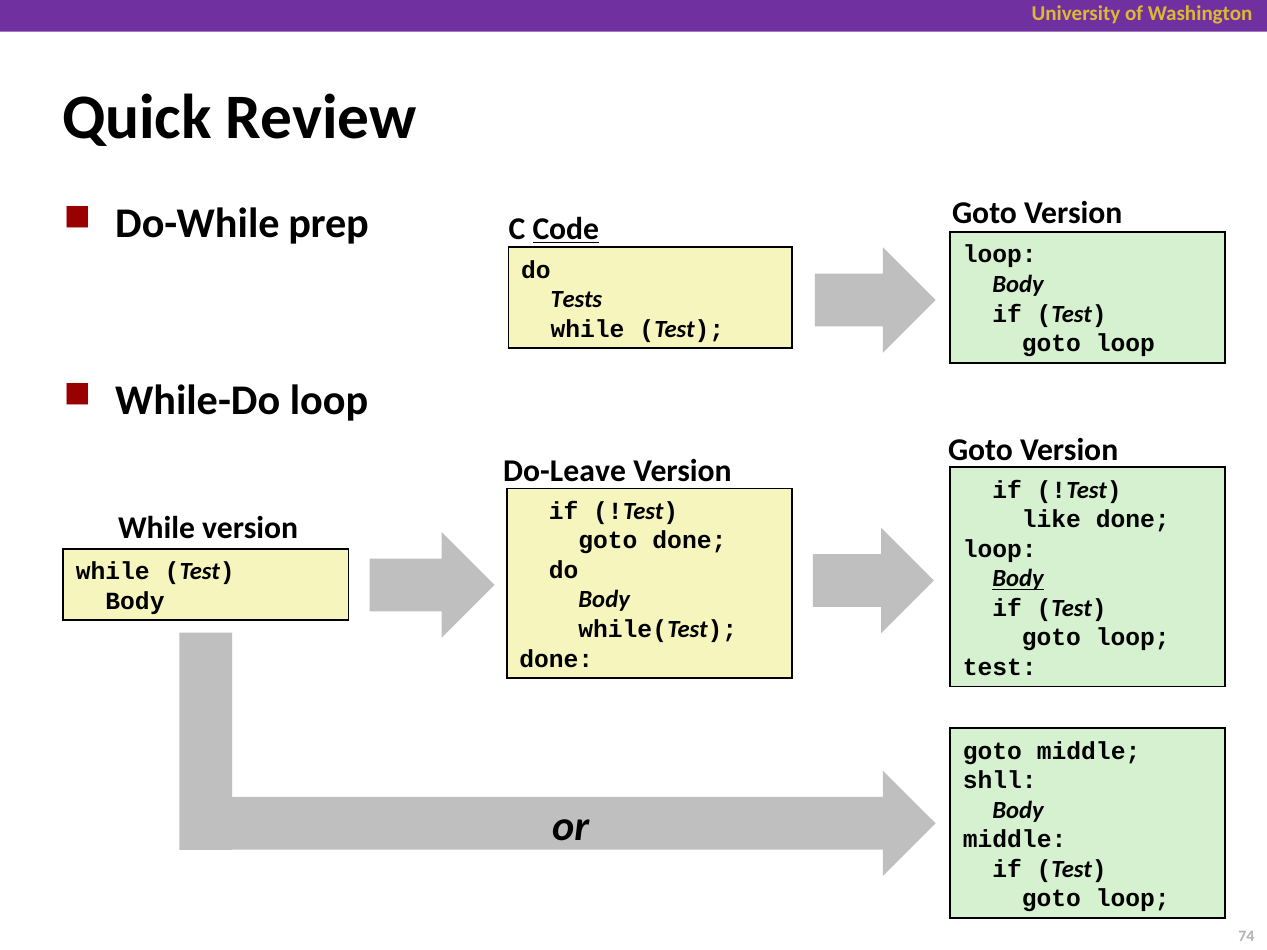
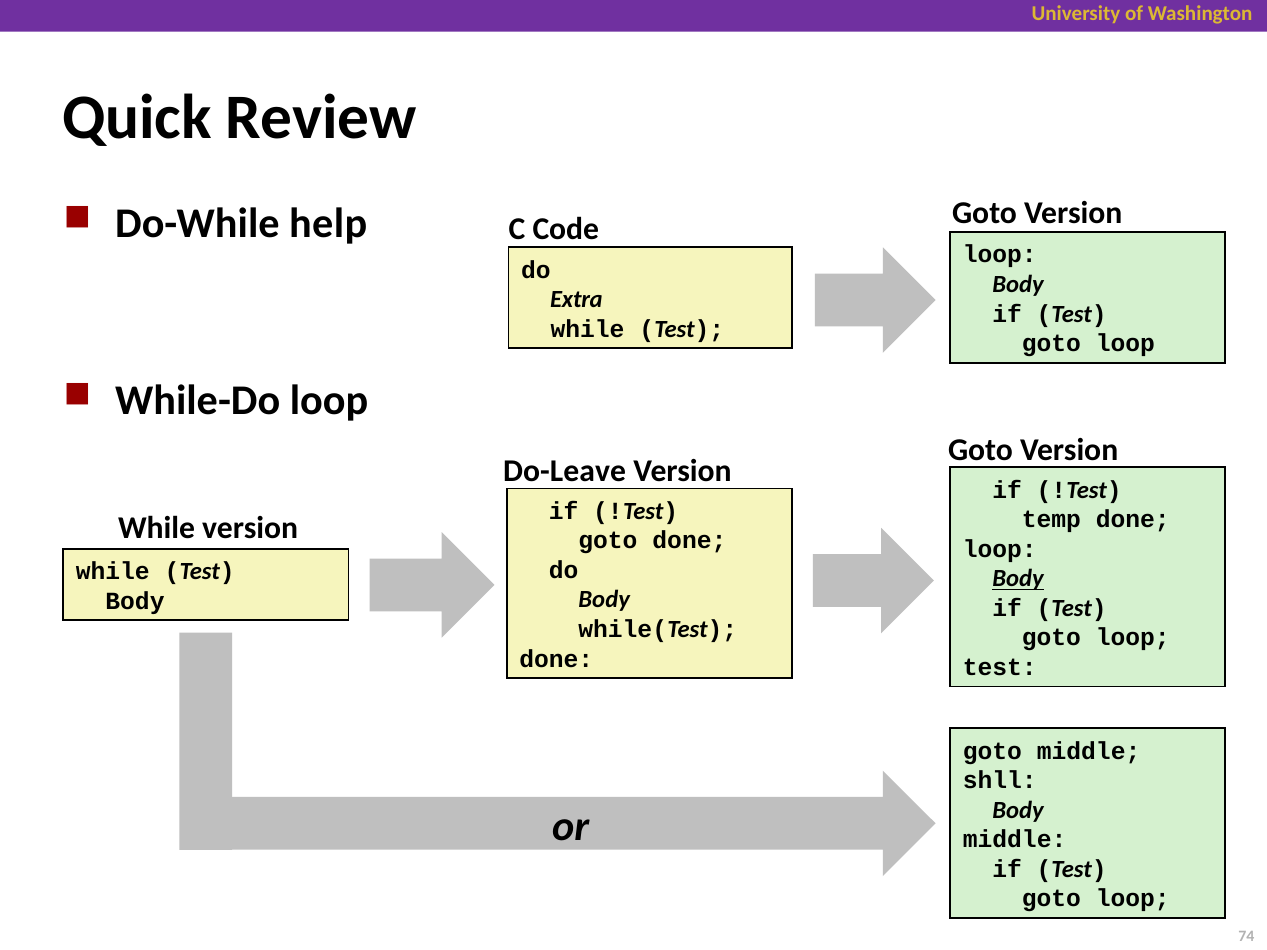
prep: prep -> help
Code underline: present -> none
Tests: Tests -> Extra
like: like -> temp
